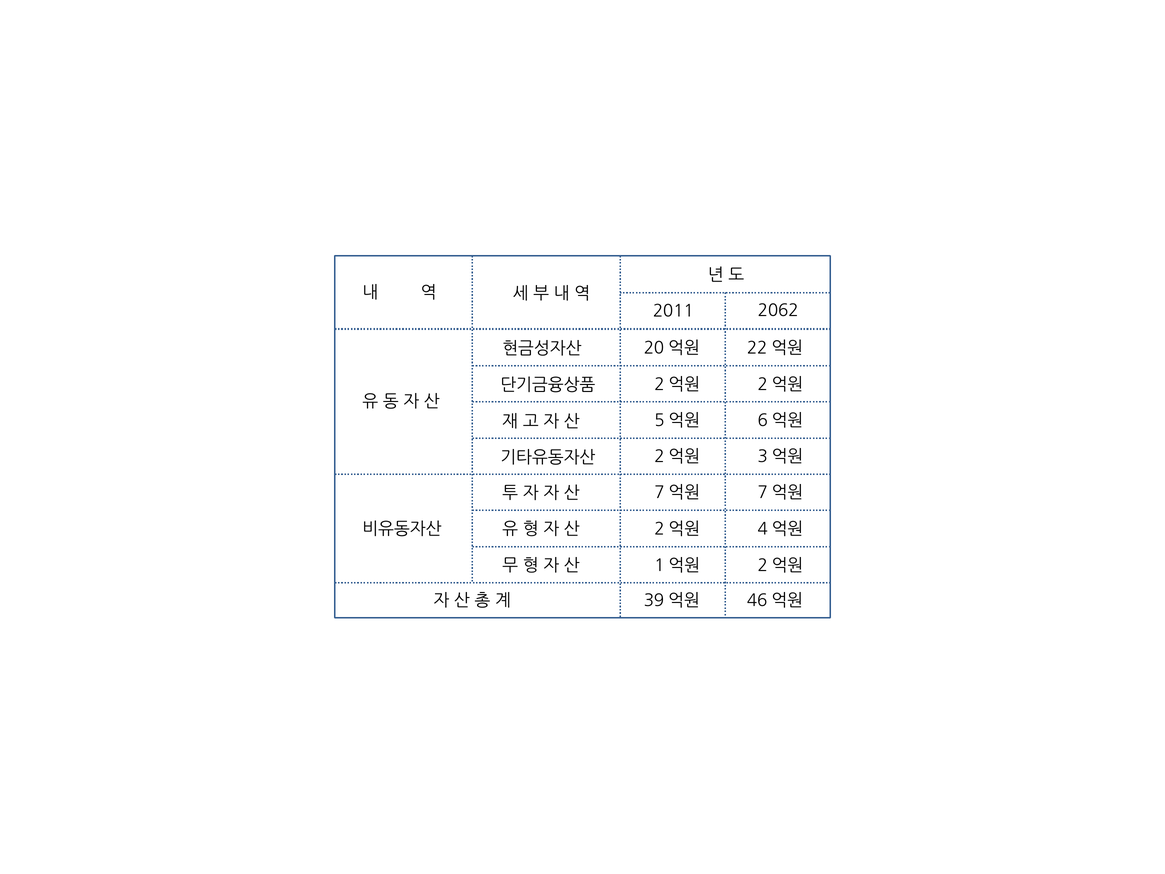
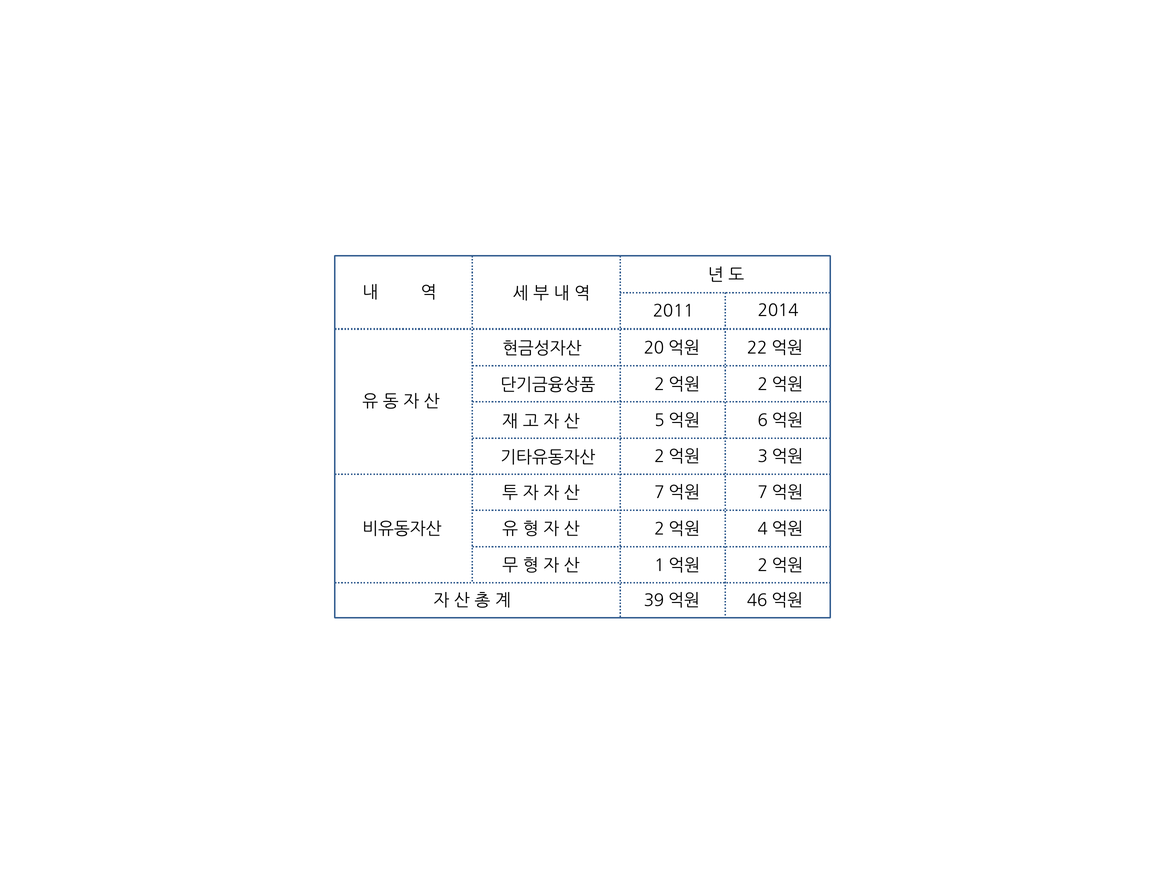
2062: 2062 -> 2014
